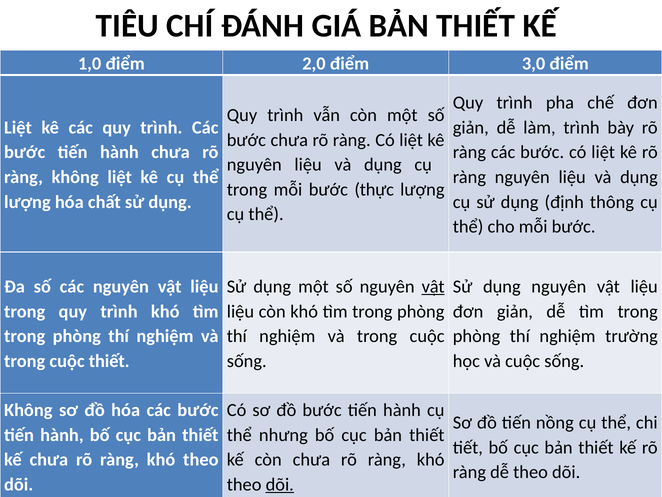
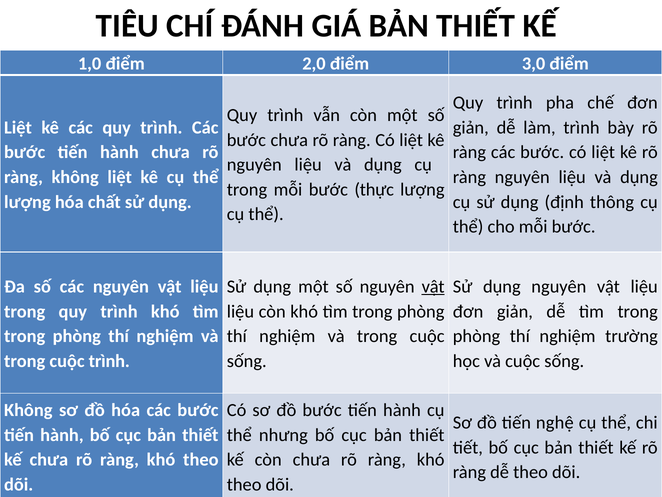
cuộc thiết: thiết -> trình
nồng: nồng -> nghệ
dõi at (280, 484) underline: present -> none
